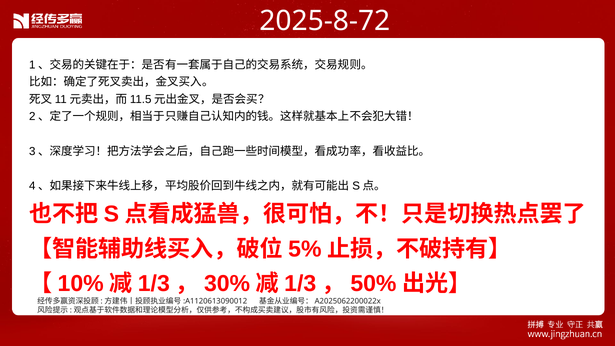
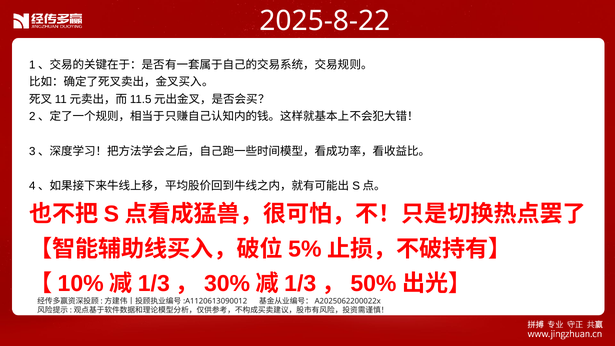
2025-8-72: 2025-8-72 -> 2025-8-22
